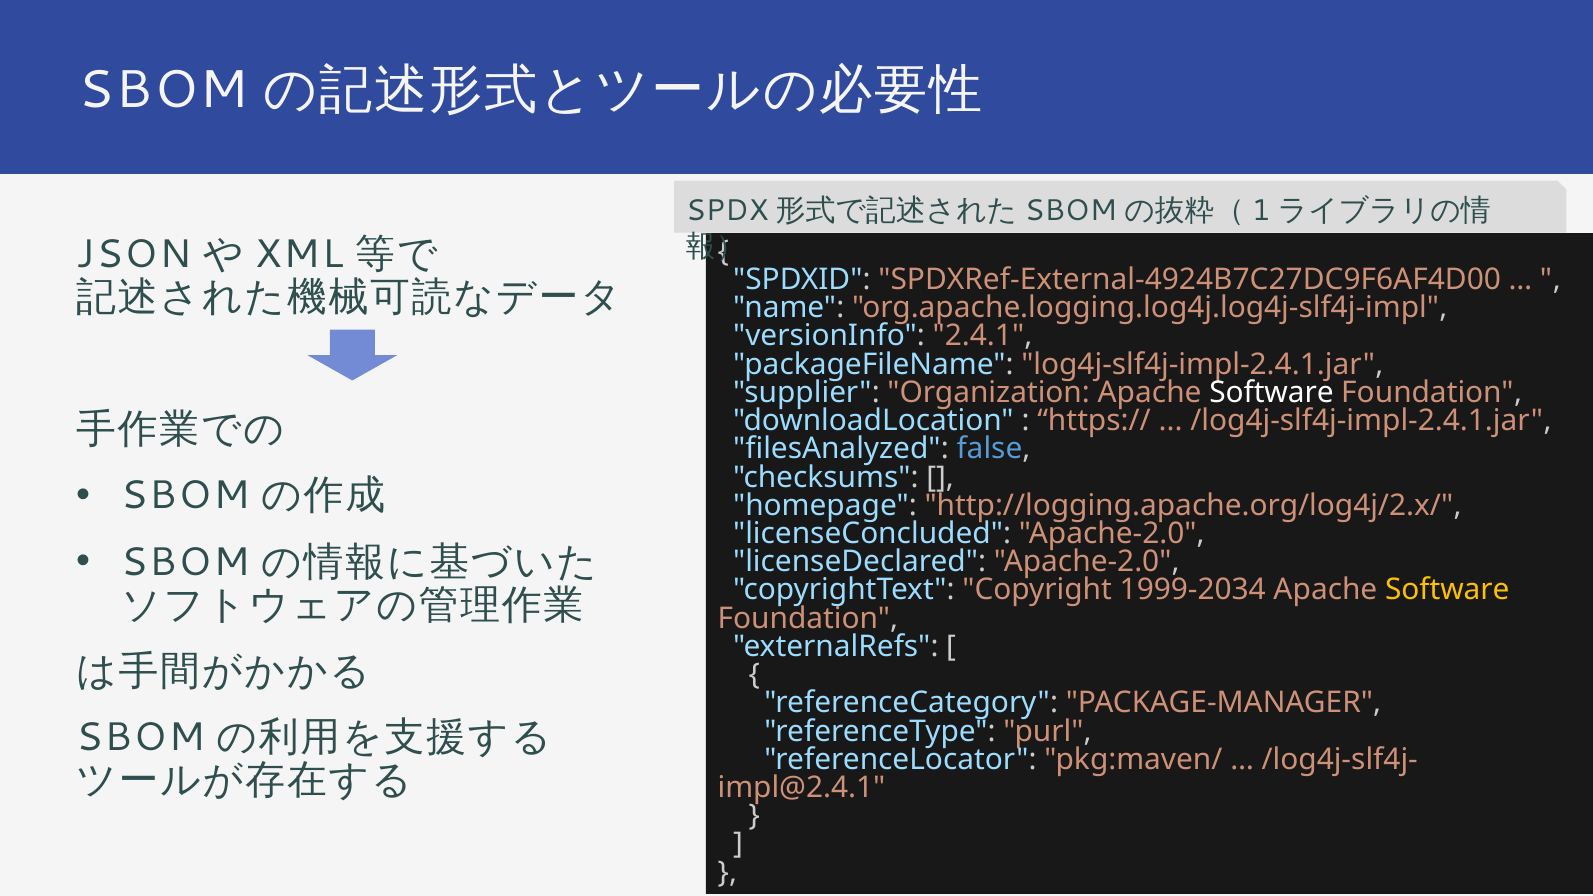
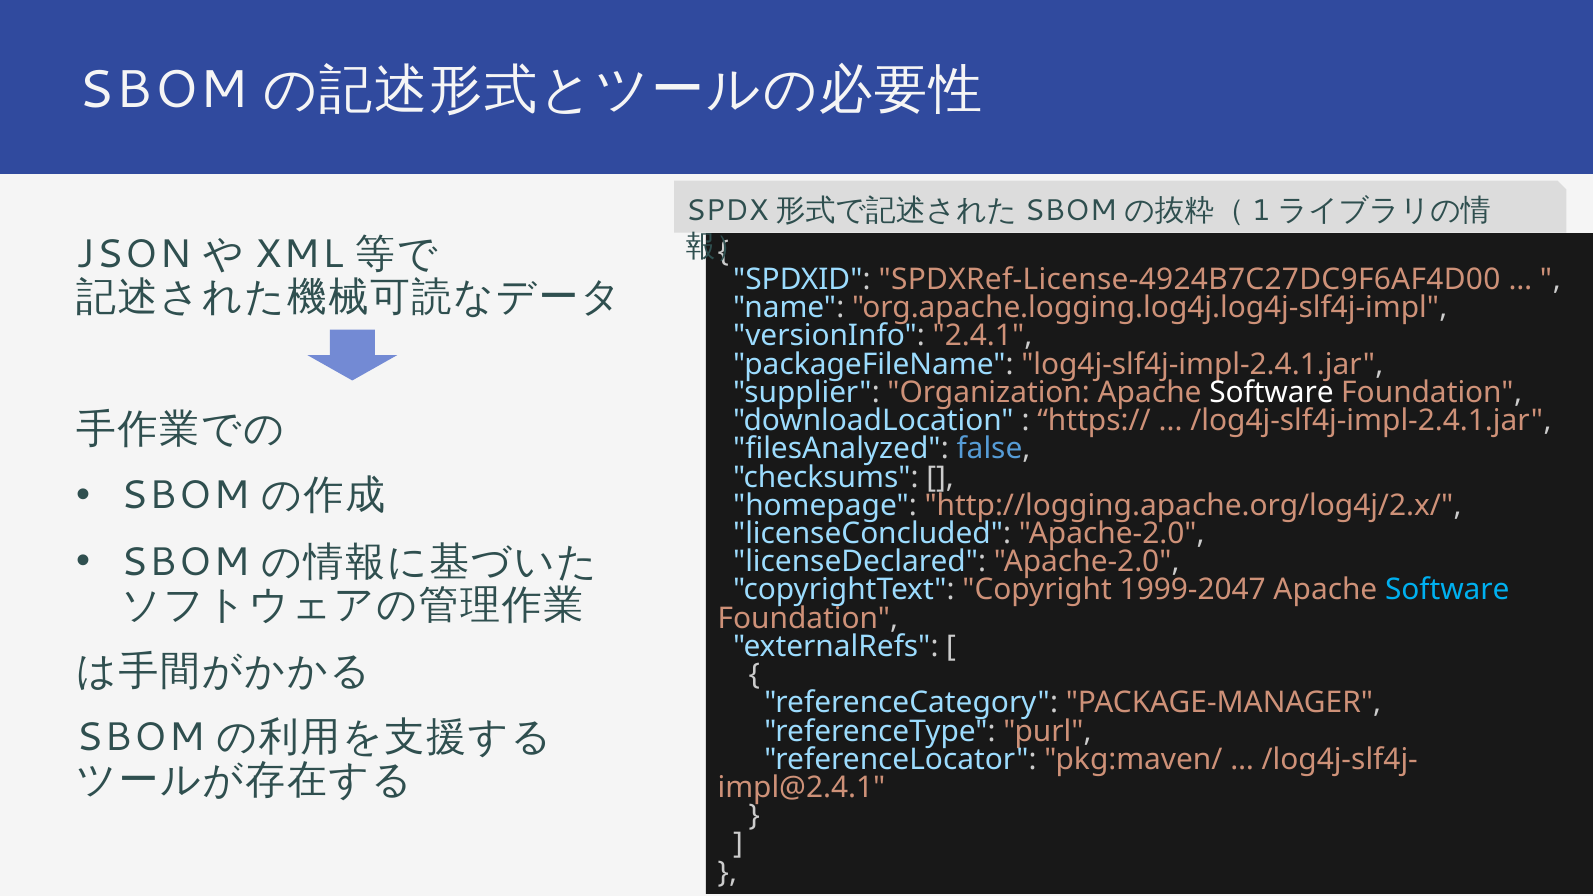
SPDXRef-External-4924B7C27DC9F6AF4D00: SPDXRef-External-4924B7C27DC9F6AF4D00 -> SPDXRef-License-4924B7C27DC9F6AF4D00
1999-2034: 1999-2034 -> 1999-2047
Software at (1447, 590) colour: yellow -> light blue
